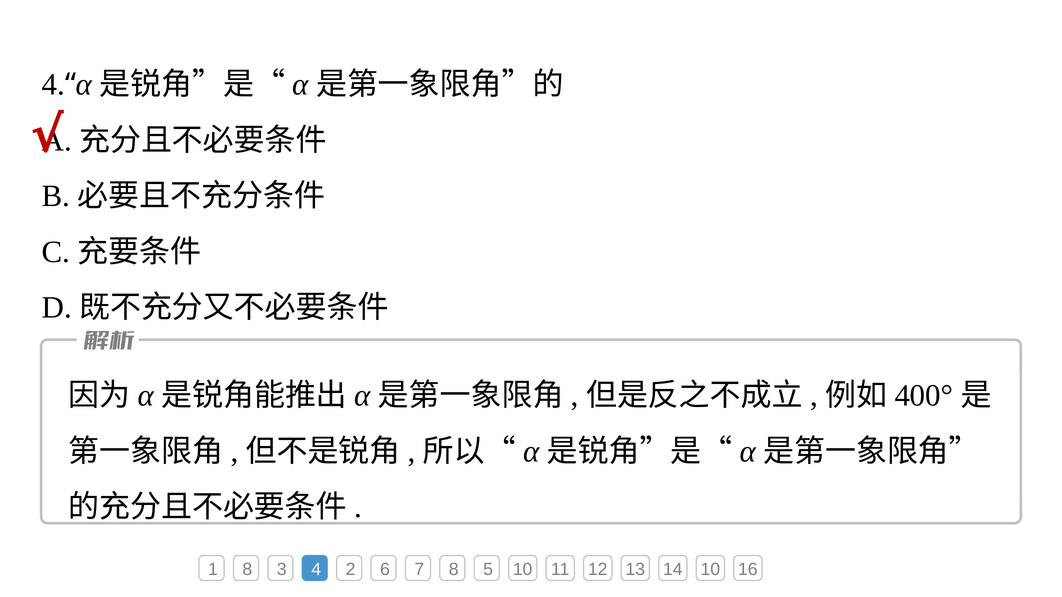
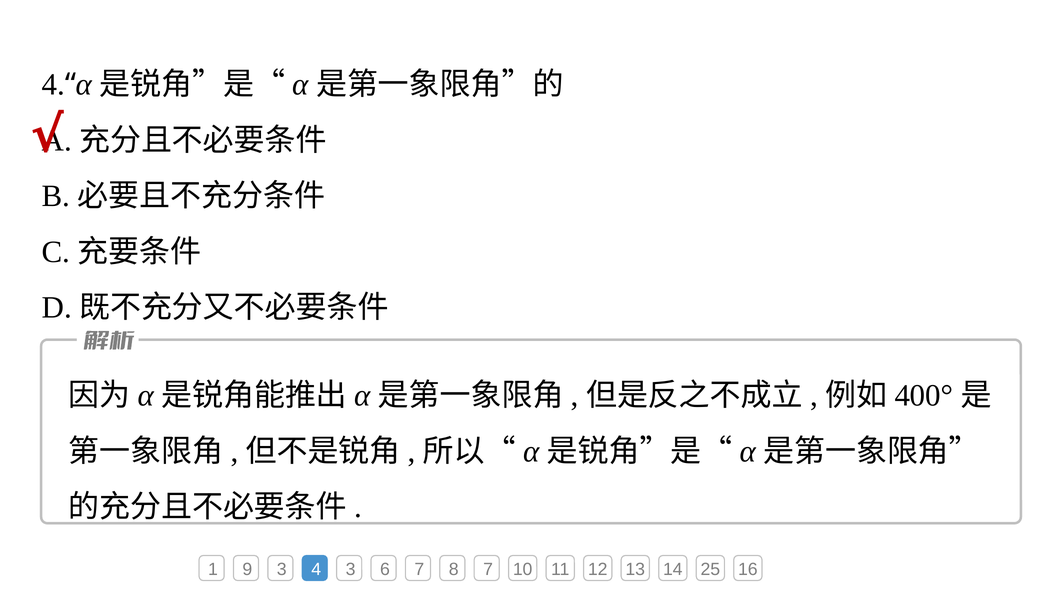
1 8: 8 -> 9
4 2: 2 -> 3
8 5: 5 -> 7
14 10: 10 -> 25
